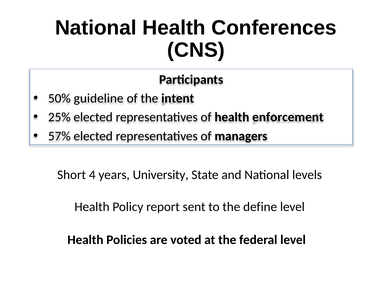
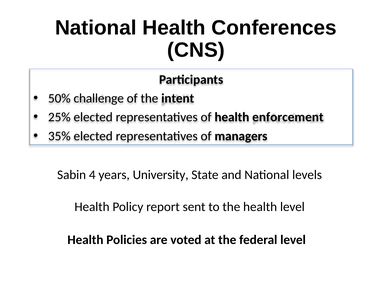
guideline: guideline -> challenge
57%: 57% -> 35%
Short: Short -> Sabin
the define: define -> health
